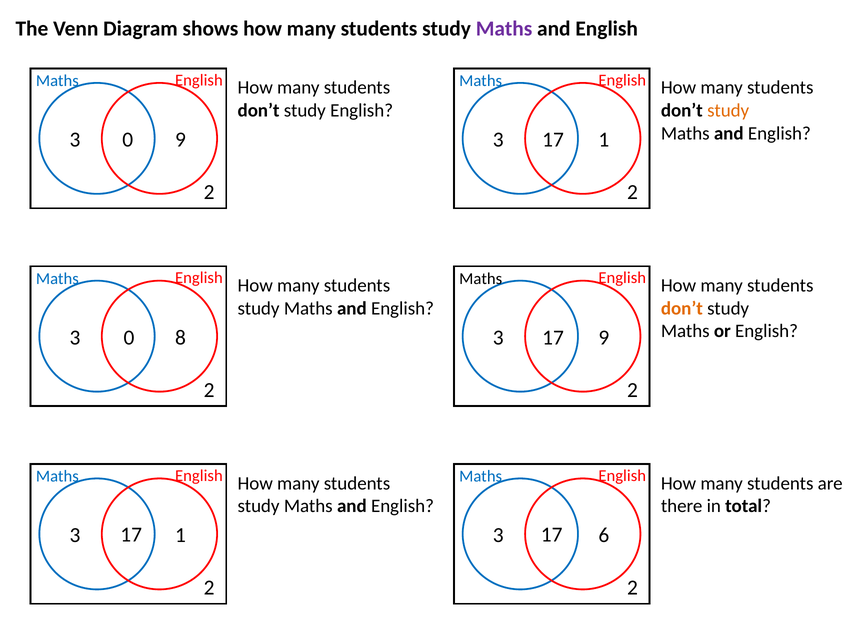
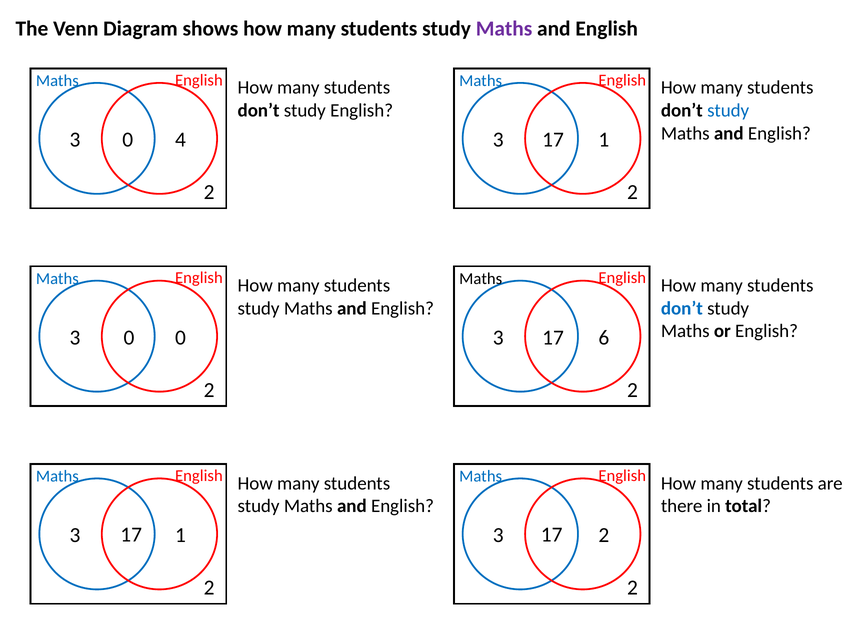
study at (728, 111) colour: orange -> blue
9 at (181, 140): 9 -> 4
don’t at (682, 308) colour: orange -> blue
3 8: 8 -> 0
9 at (604, 337): 9 -> 6
3 6: 6 -> 2
